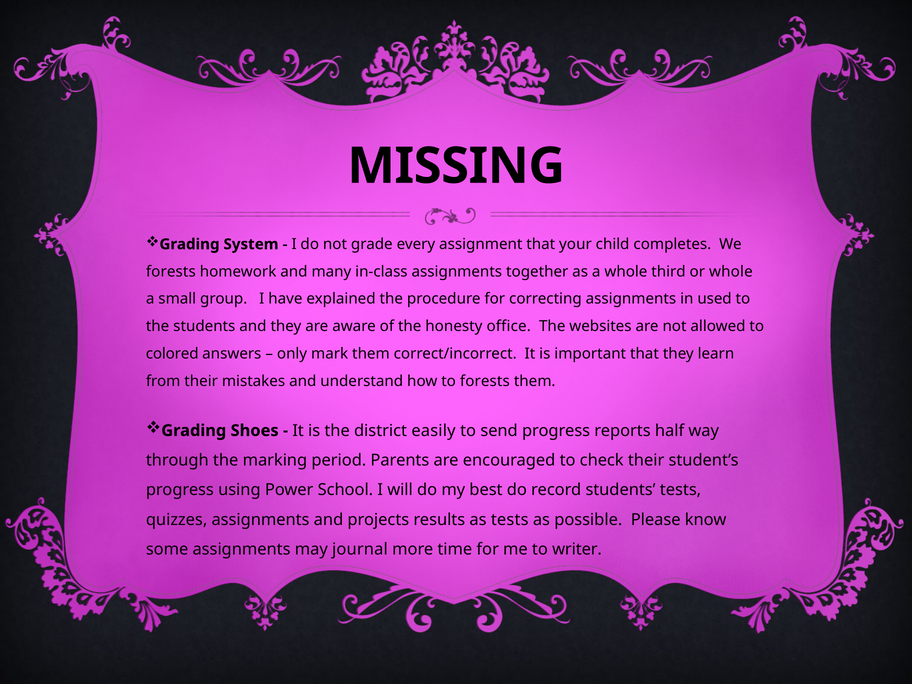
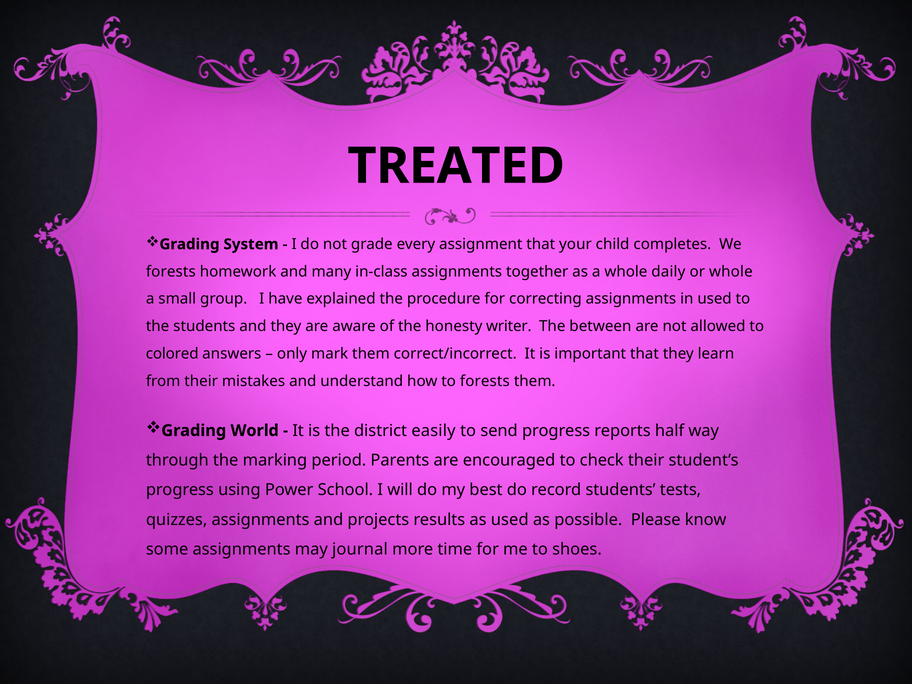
MISSING: MISSING -> TREATED
third: third -> daily
office: office -> writer
websites: websites -> between
Shoes: Shoes -> World
as tests: tests -> used
writer: writer -> shoes
